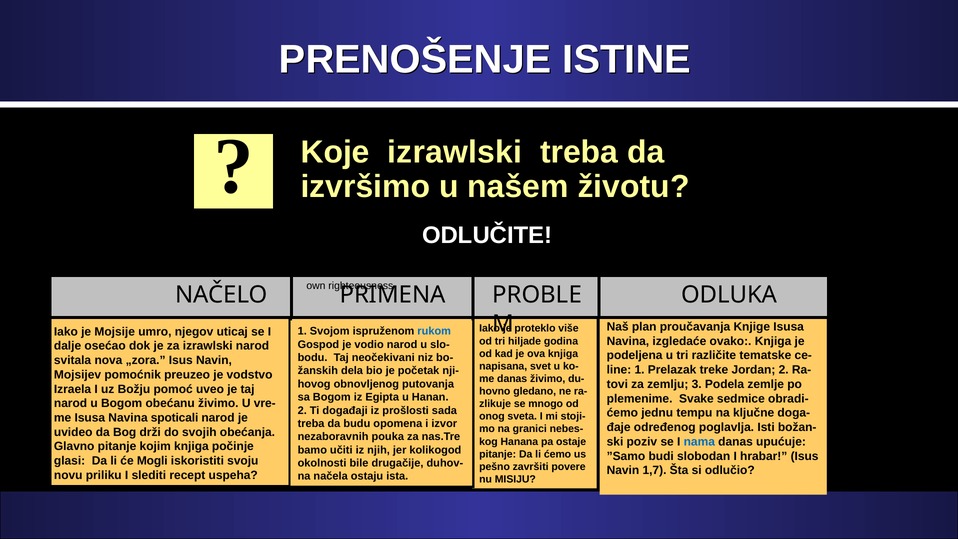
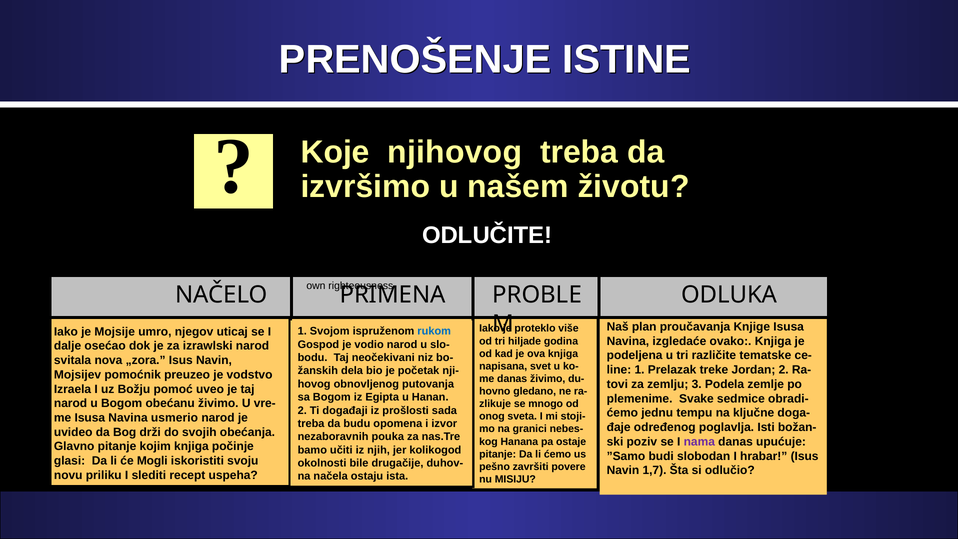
Koje izrawlski: izrawlski -> njihovog
spoticali: spoticali -> usmerio
nama colour: blue -> purple
